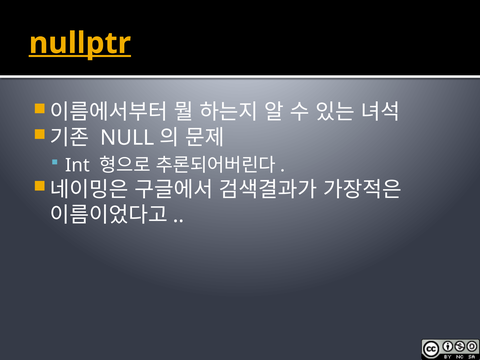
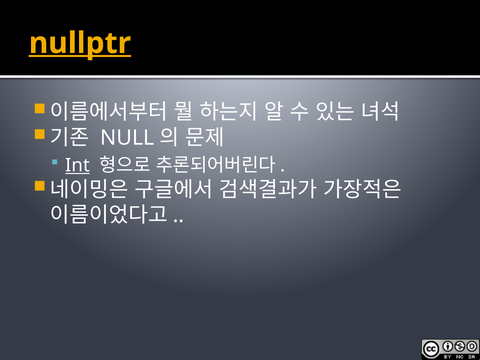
Int underline: none -> present
